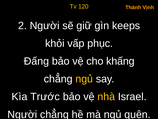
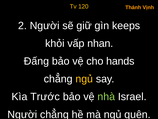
phục: phục -> nhan
khấng: khấng -> hands
nhà colour: yellow -> light green
